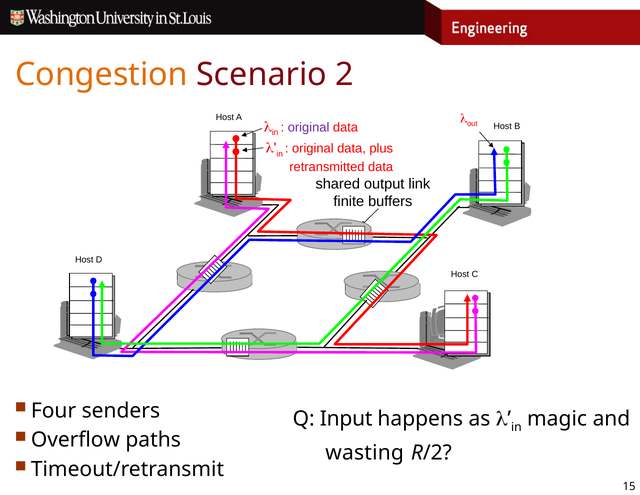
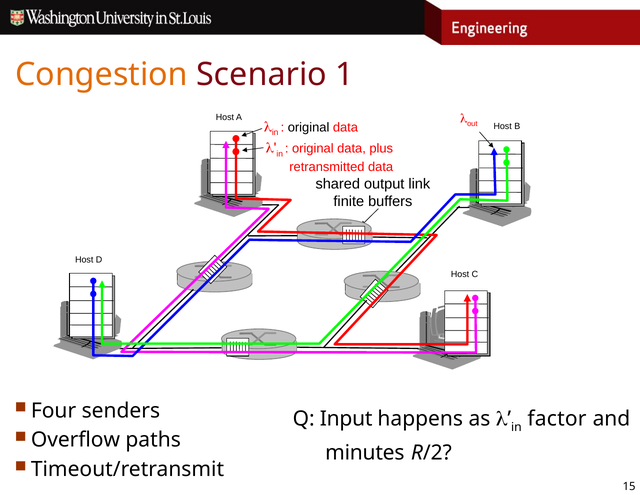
2: 2 -> 1
original at (309, 127) colour: purple -> black
magic: magic -> factor
wasting: wasting -> minutes
